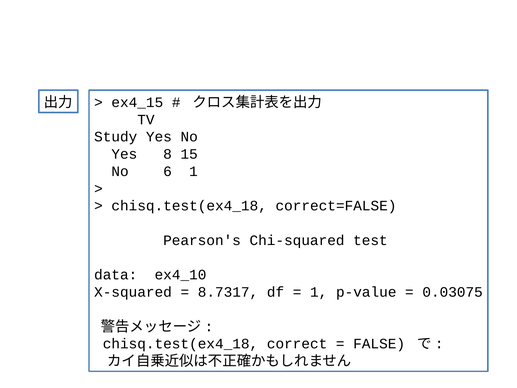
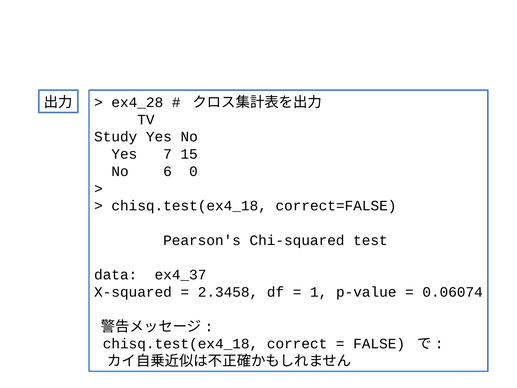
ex4_15: ex4_15 -> ex4_28
8: 8 -> 7
6 1: 1 -> 0
ex4_10: ex4_10 -> ex4_37
8.7317: 8.7317 -> 2.3458
0.03075: 0.03075 -> 0.06074
